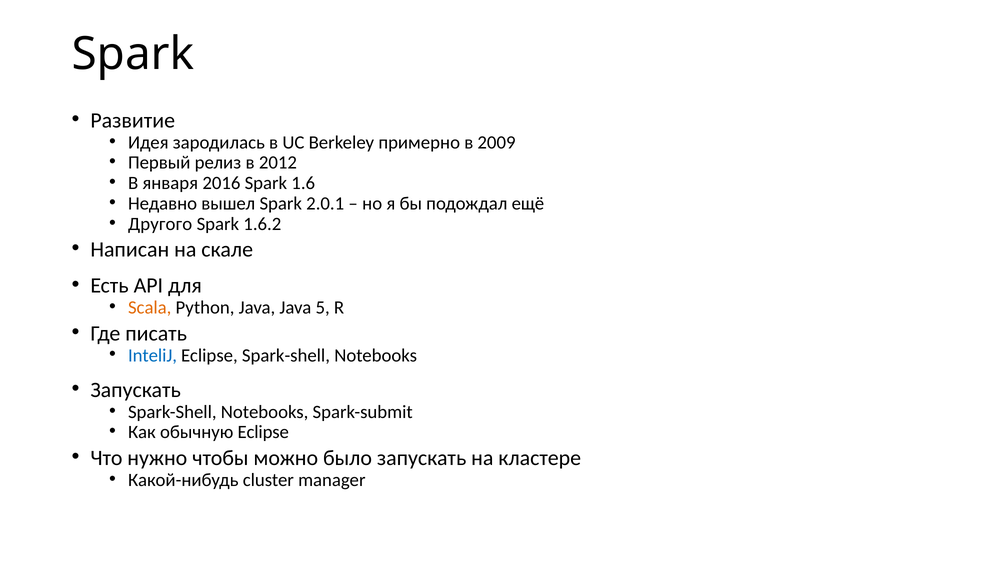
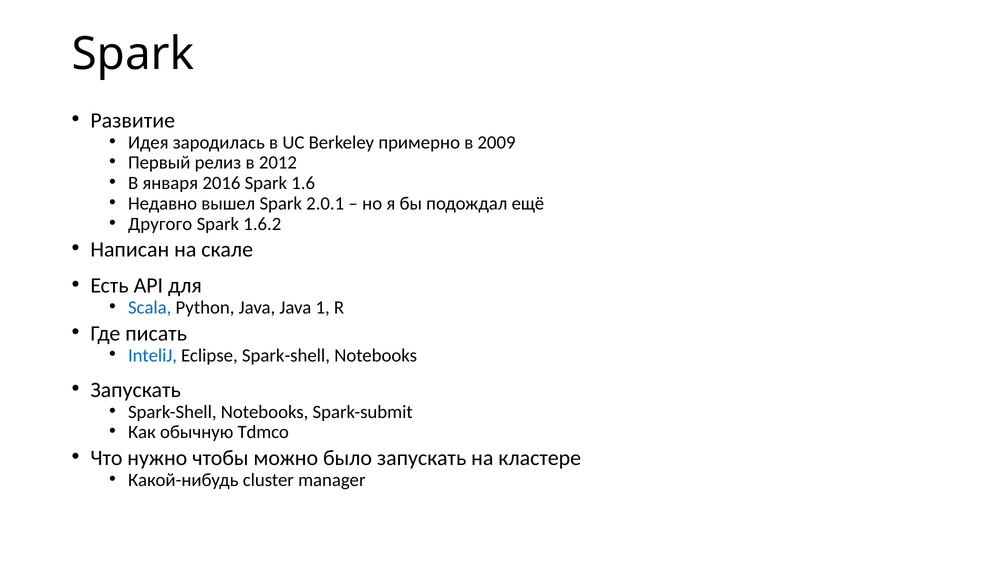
Scala colour: orange -> blue
5: 5 -> 1
обычную Eclipse: Eclipse -> Tdmco
